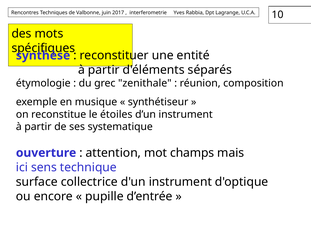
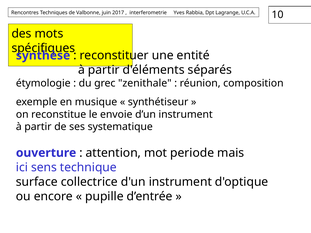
étoiles: étoiles -> envoie
champs: champs -> periode
